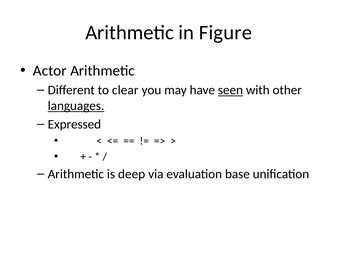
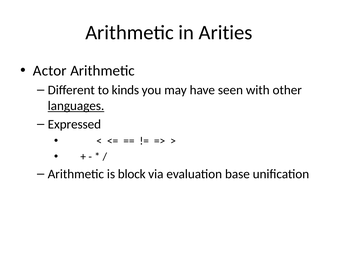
Figure: Figure -> Arities
clear: clear -> kinds
seen underline: present -> none
deep: deep -> block
